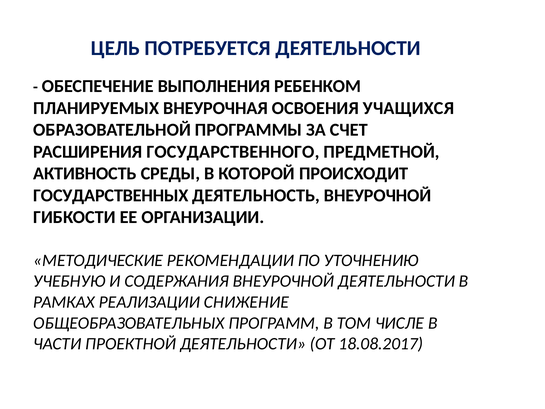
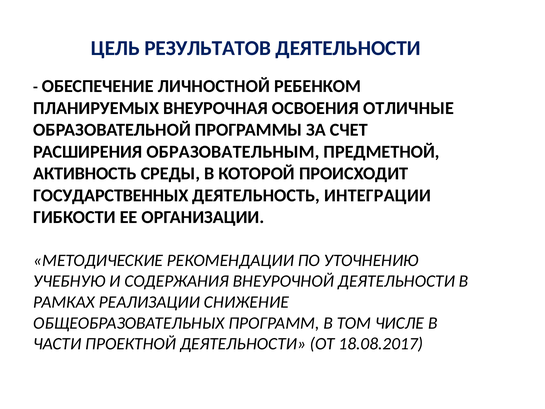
ПОТРЕБУЕТСЯ: ПОТРЕБУЕТСЯ -> РЕЗУЛЬТАТОВ
ВЫПОЛНЕНИЯ: ВЫПОЛНЕНИЯ -> ЛИЧНОСТНОЙ
УЧАЩИХСЯ: УЧАЩИХСЯ -> ОТЛИЧНЫЕ
ГОСУДАРСТВЕННОГО: ГОСУДАРСТВЕННОГО -> ОБРАЗОВАТЕЛЬНЫМ
ДЕЯТЕЛЬНОСТЬ ВНЕУРОЧНОЙ: ВНЕУРОЧНОЙ -> ИНТЕГРАЦИИ
